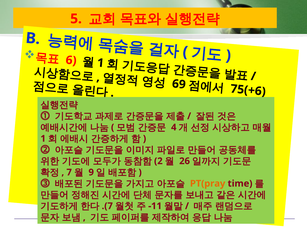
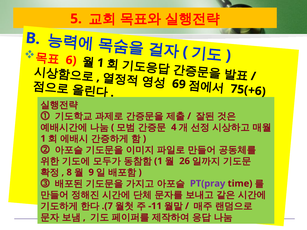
2 at (158, 161): 2 -> 1
7: 7 -> 8
PT(pray colour: orange -> purple
